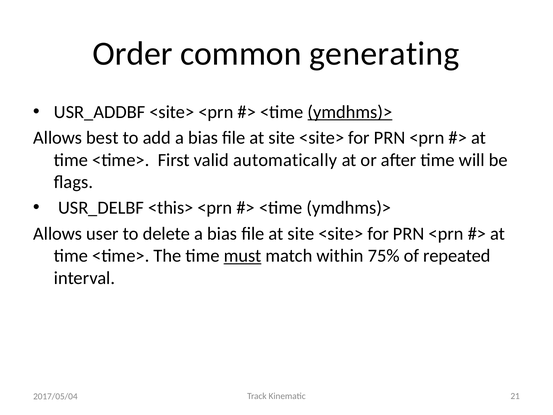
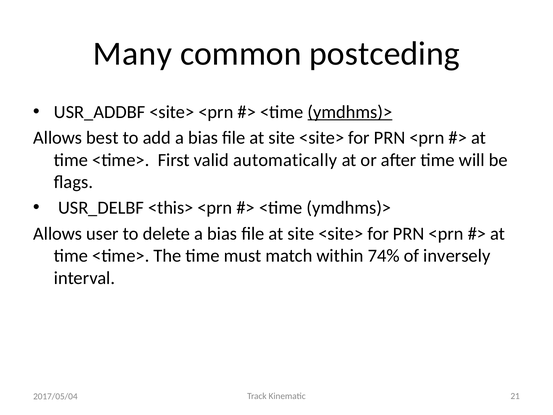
Order: Order -> Many
generating: generating -> postceding
must underline: present -> none
75%: 75% -> 74%
repeated: repeated -> inversely
